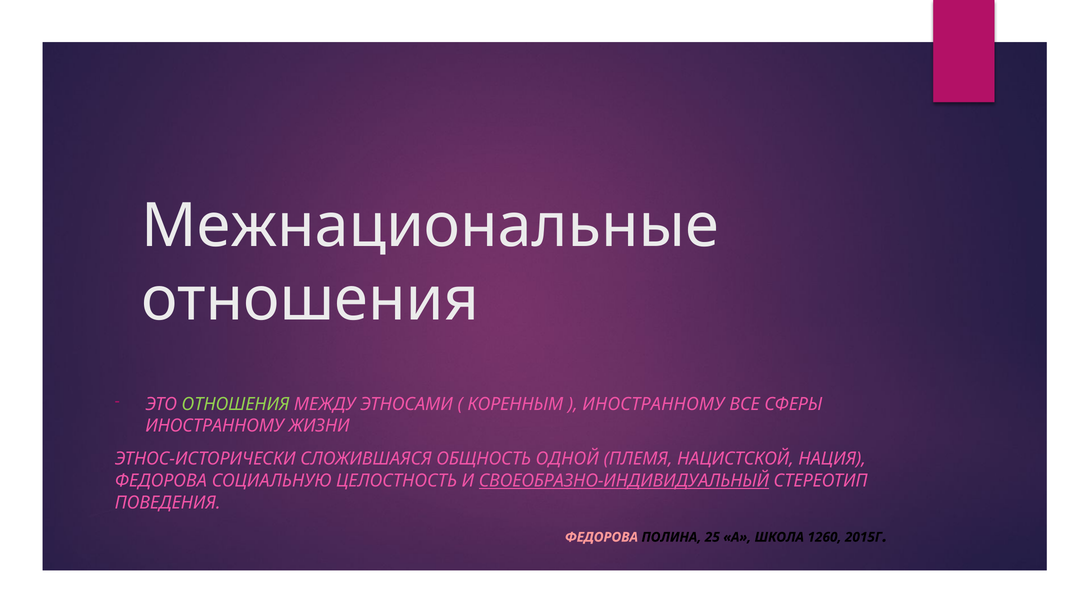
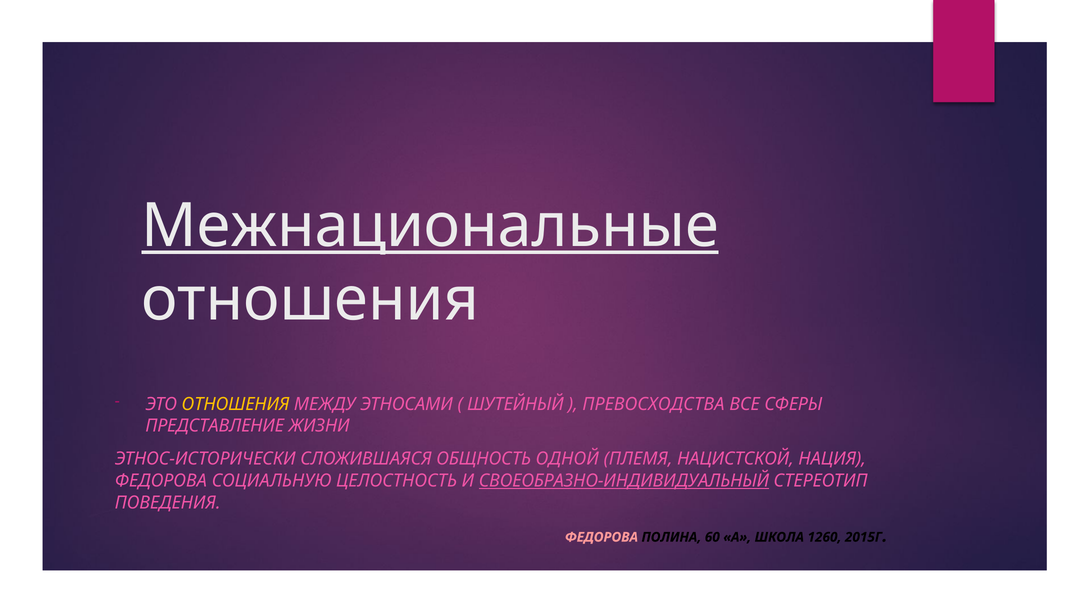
Межнациональные underline: none -> present
ОТНОШЕНИЯ at (236, 404) colour: light green -> yellow
КОРЕННЫМ: КОРЕННЫМ -> ШУТЕЙНЫЙ
ИНОСТРАННОМУ at (654, 404): ИНОСТРАННОМУ -> ПРЕВОСХОДСТВА
ИНОСТРАННОМУ at (215, 426): ИНОСТРАННОМУ -> ПРЕДСТАВЛЕНИЕ
25: 25 -> 60
